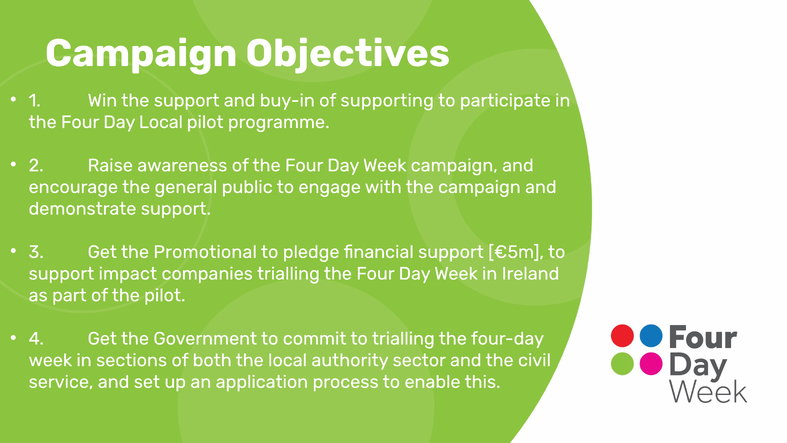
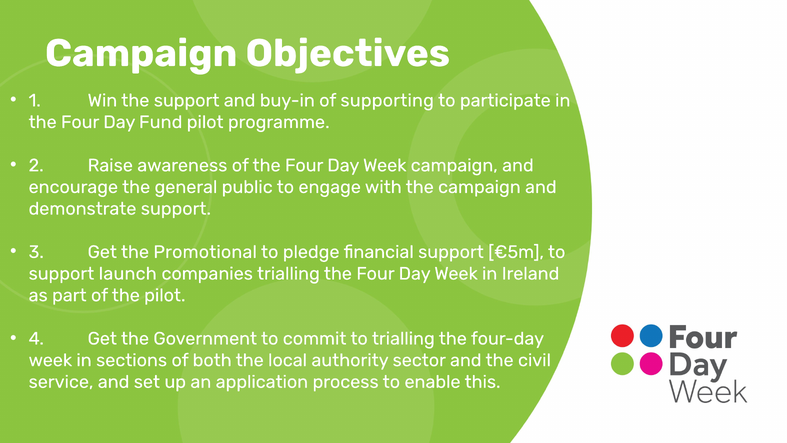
Day Local: Local -> Fund
impact: impact -> launch
